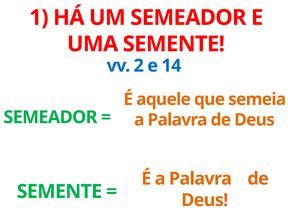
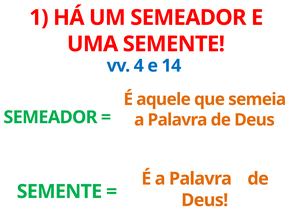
2: 2 -> 4
